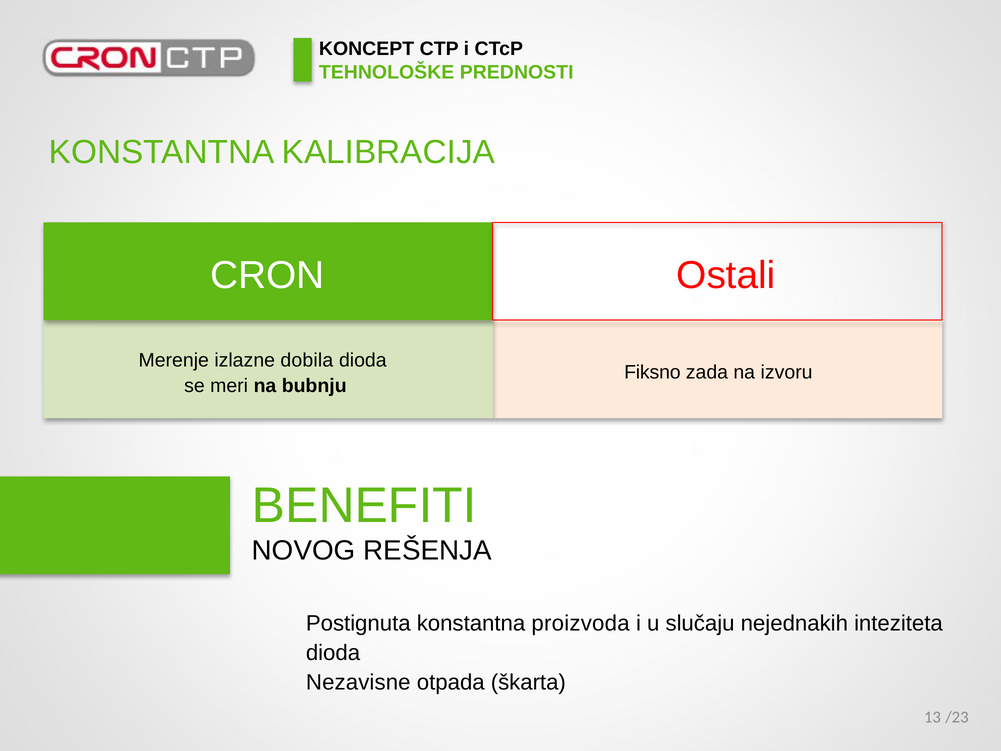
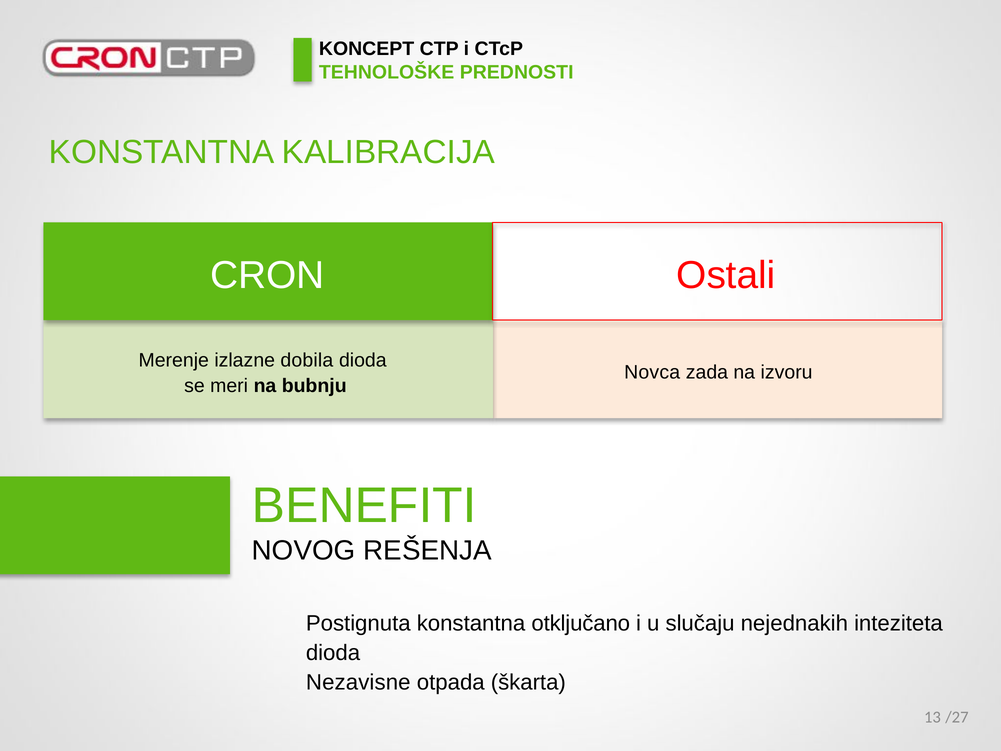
Fiksno: Fiksno -> Novca
proizvoda: proizvoda -> otključano
/23: /23 -> /27
